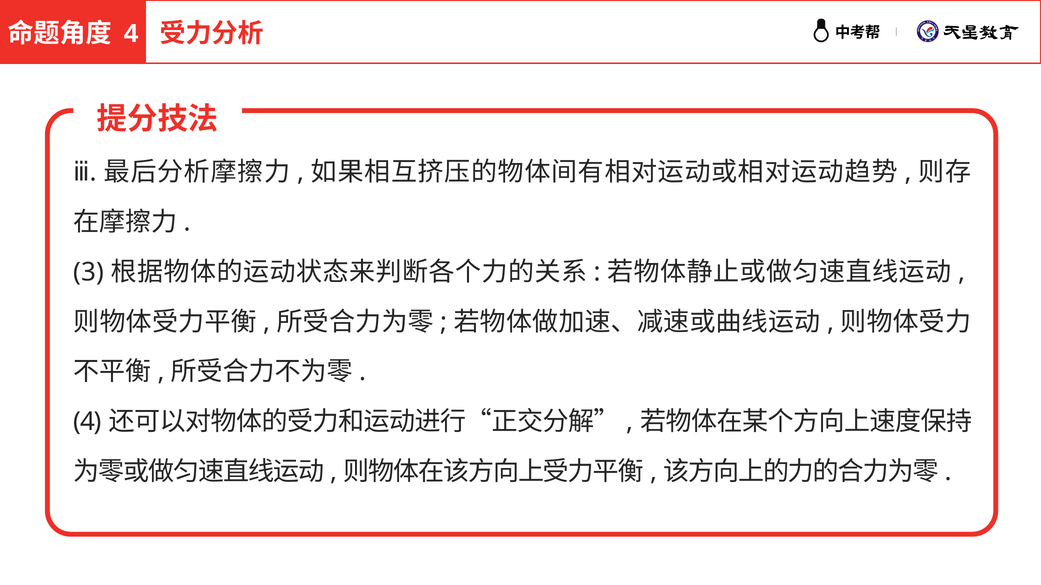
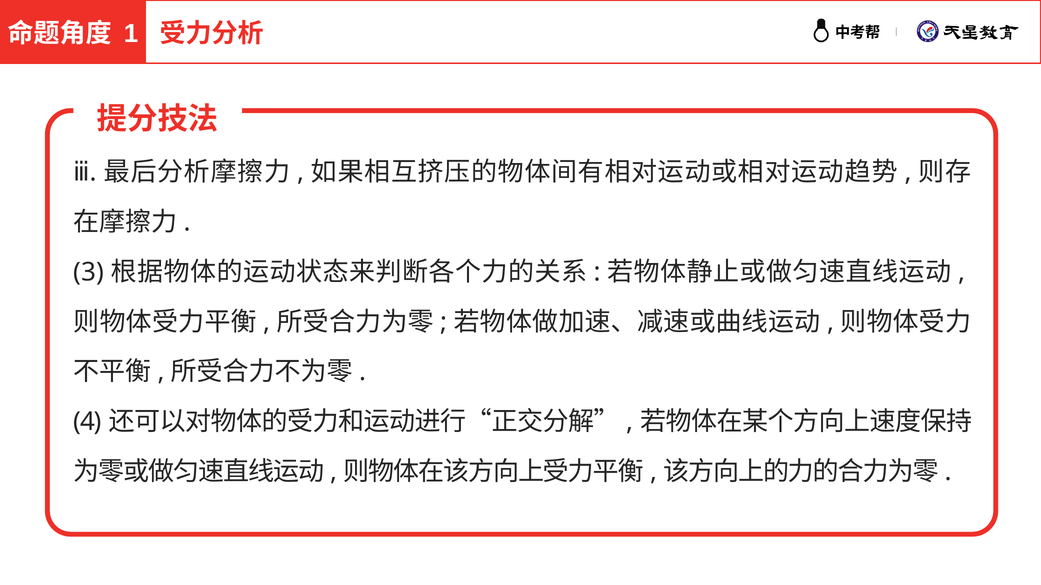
4 at (131, 33): 4 -> 1
